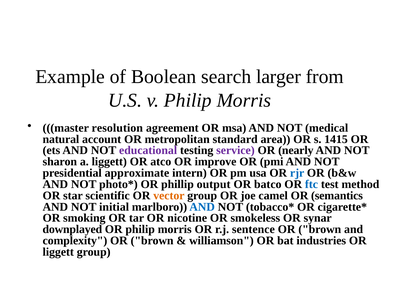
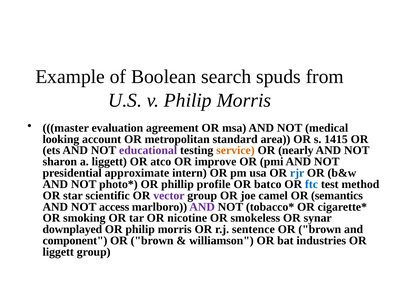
larger: larger -> spuds
resolution: resolution -> evaluation
natural: natural -> looking
service colour: purple -> orange
output: output -> profile
vector colour: orange -> purple
initial: initial -> access
AND at (202, 207) colour: blue -> purple
complexity: complexity -> component
